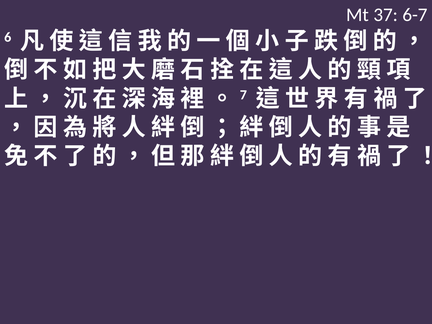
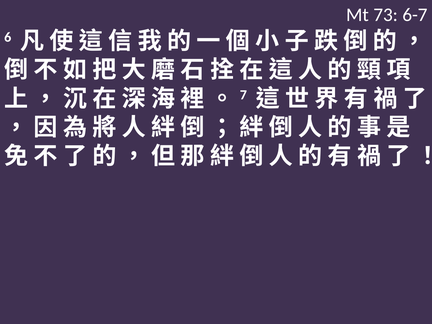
37: 37 -> 73
